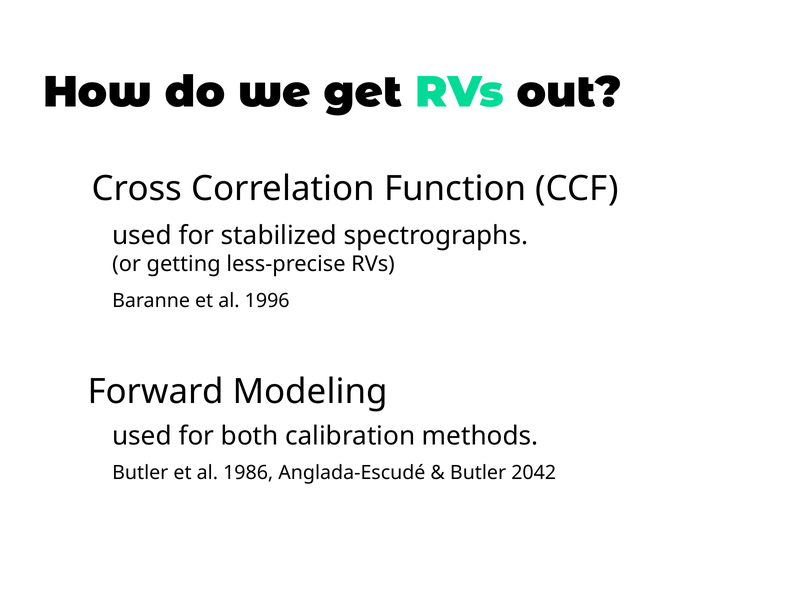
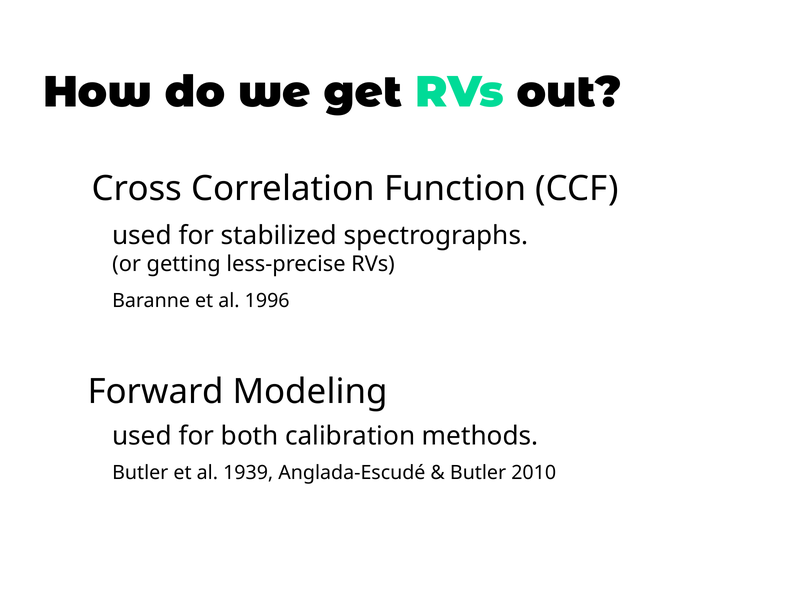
1986: 1986 -> 1939
2042: 2042 -> 2010
